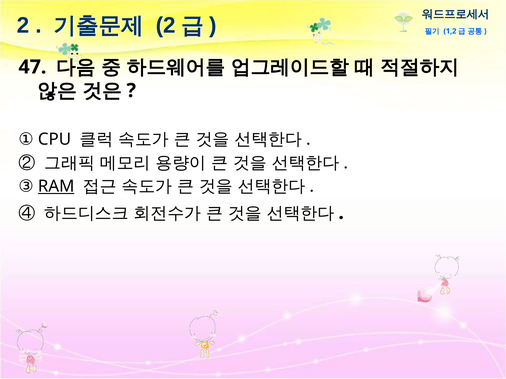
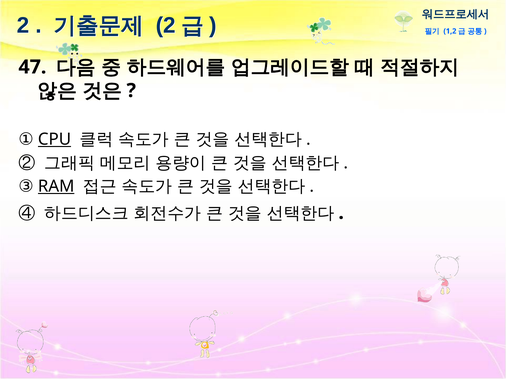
CPU underline: none -> present
